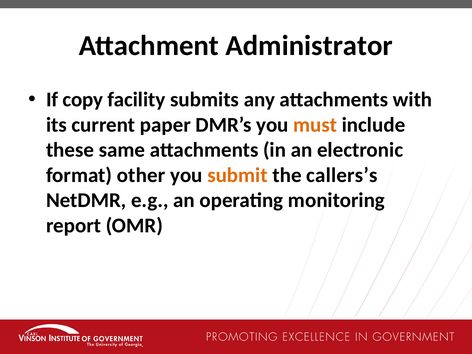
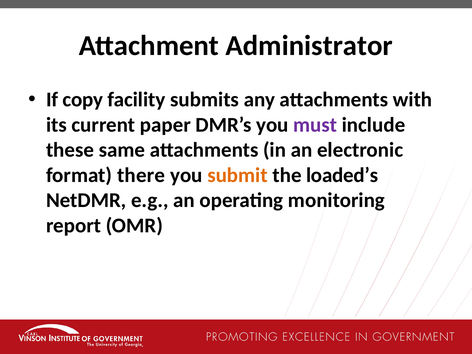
must colour: orange -> purple
other: other -> there
callers’s: callers’s -> loaded’s
